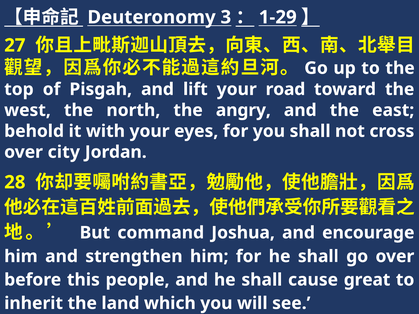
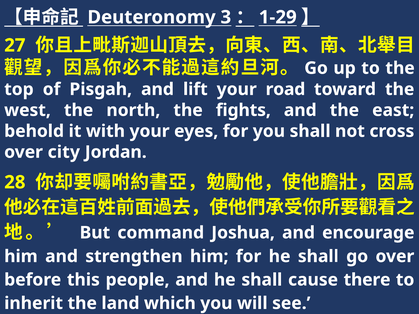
angry: angry -> fights
great: great -> there
